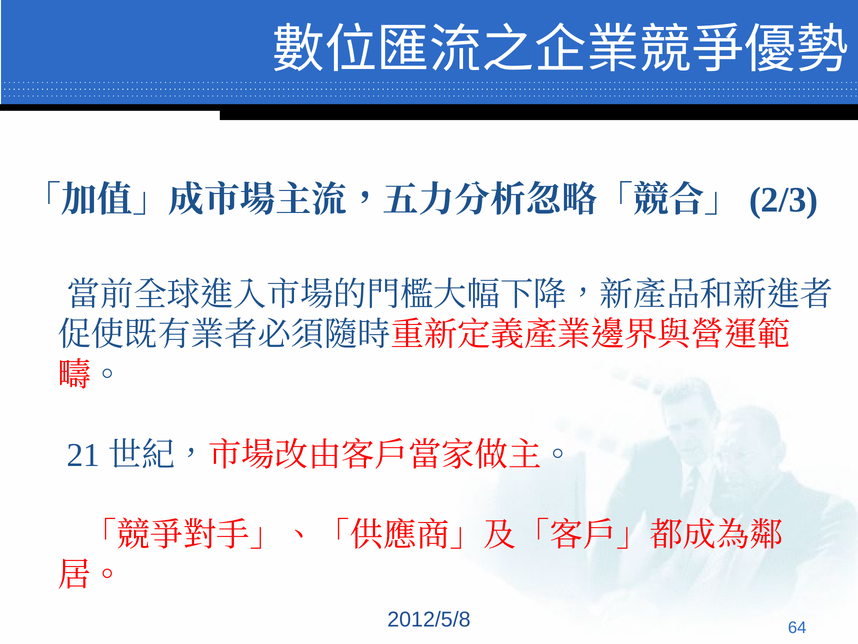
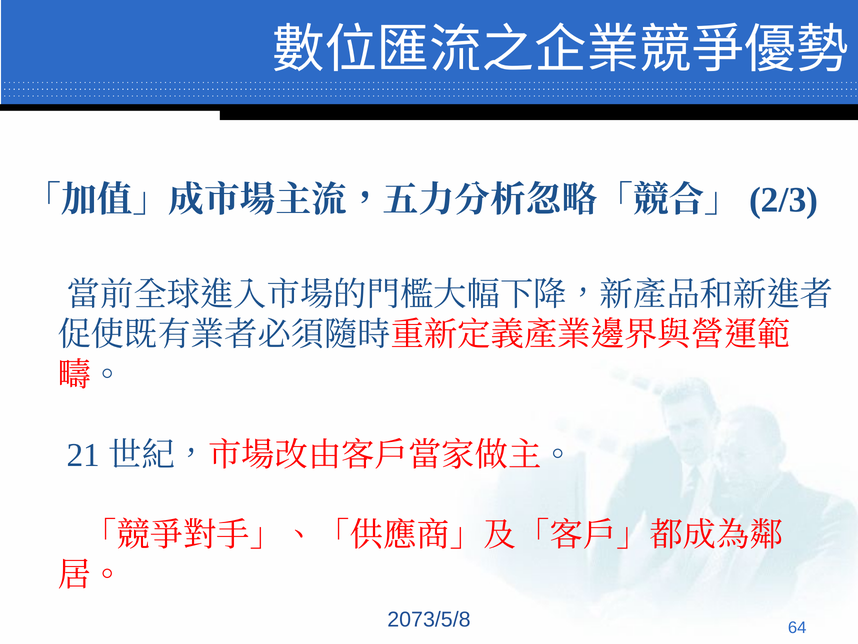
2012/5/8: 2012/5/8 -> 2073/5/8
